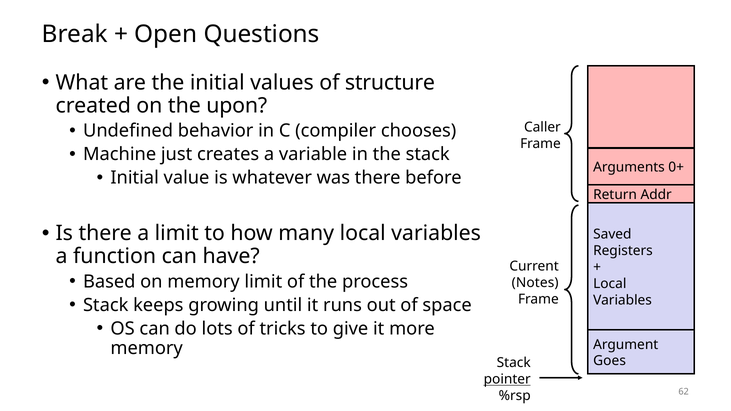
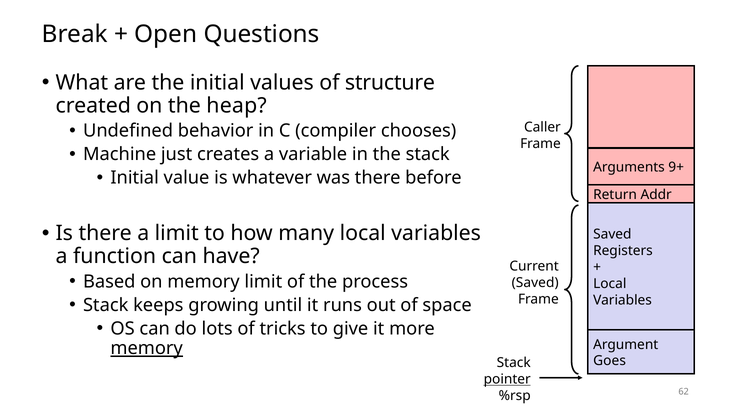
upon: upon -> heap
0+: 0+ -> 9+
Notes at (535, 283): Notes -> Saved
memory at (147, 349) underline: none -> present
